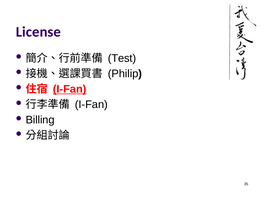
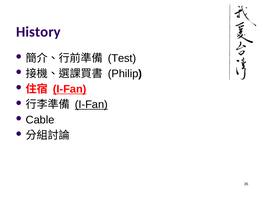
License: License -> History
I-Fan at (91, 105) underline: none -> present
Billing: Billing -> Cable
